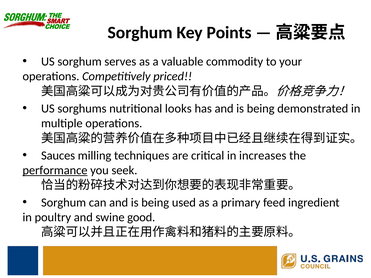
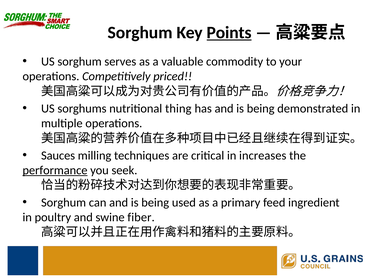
Points underline: none -> present
looks: looks -> thing
good: good -> fiber
